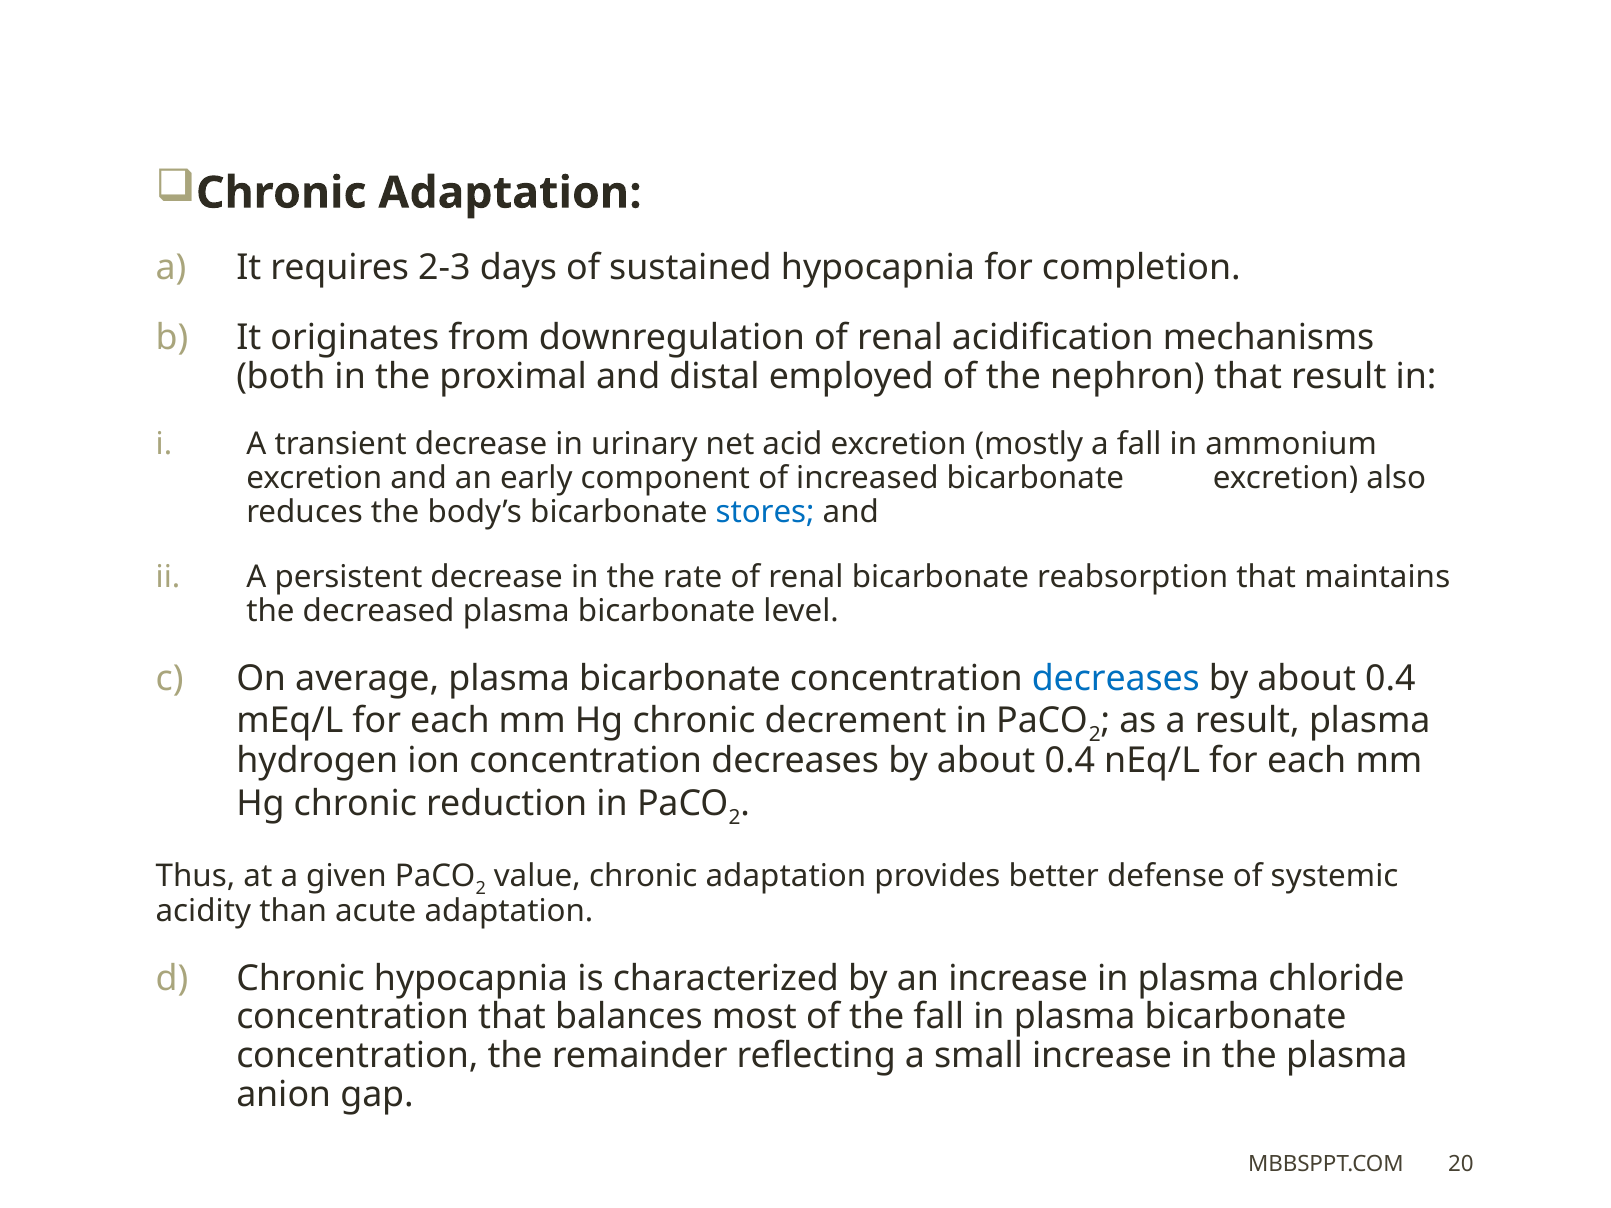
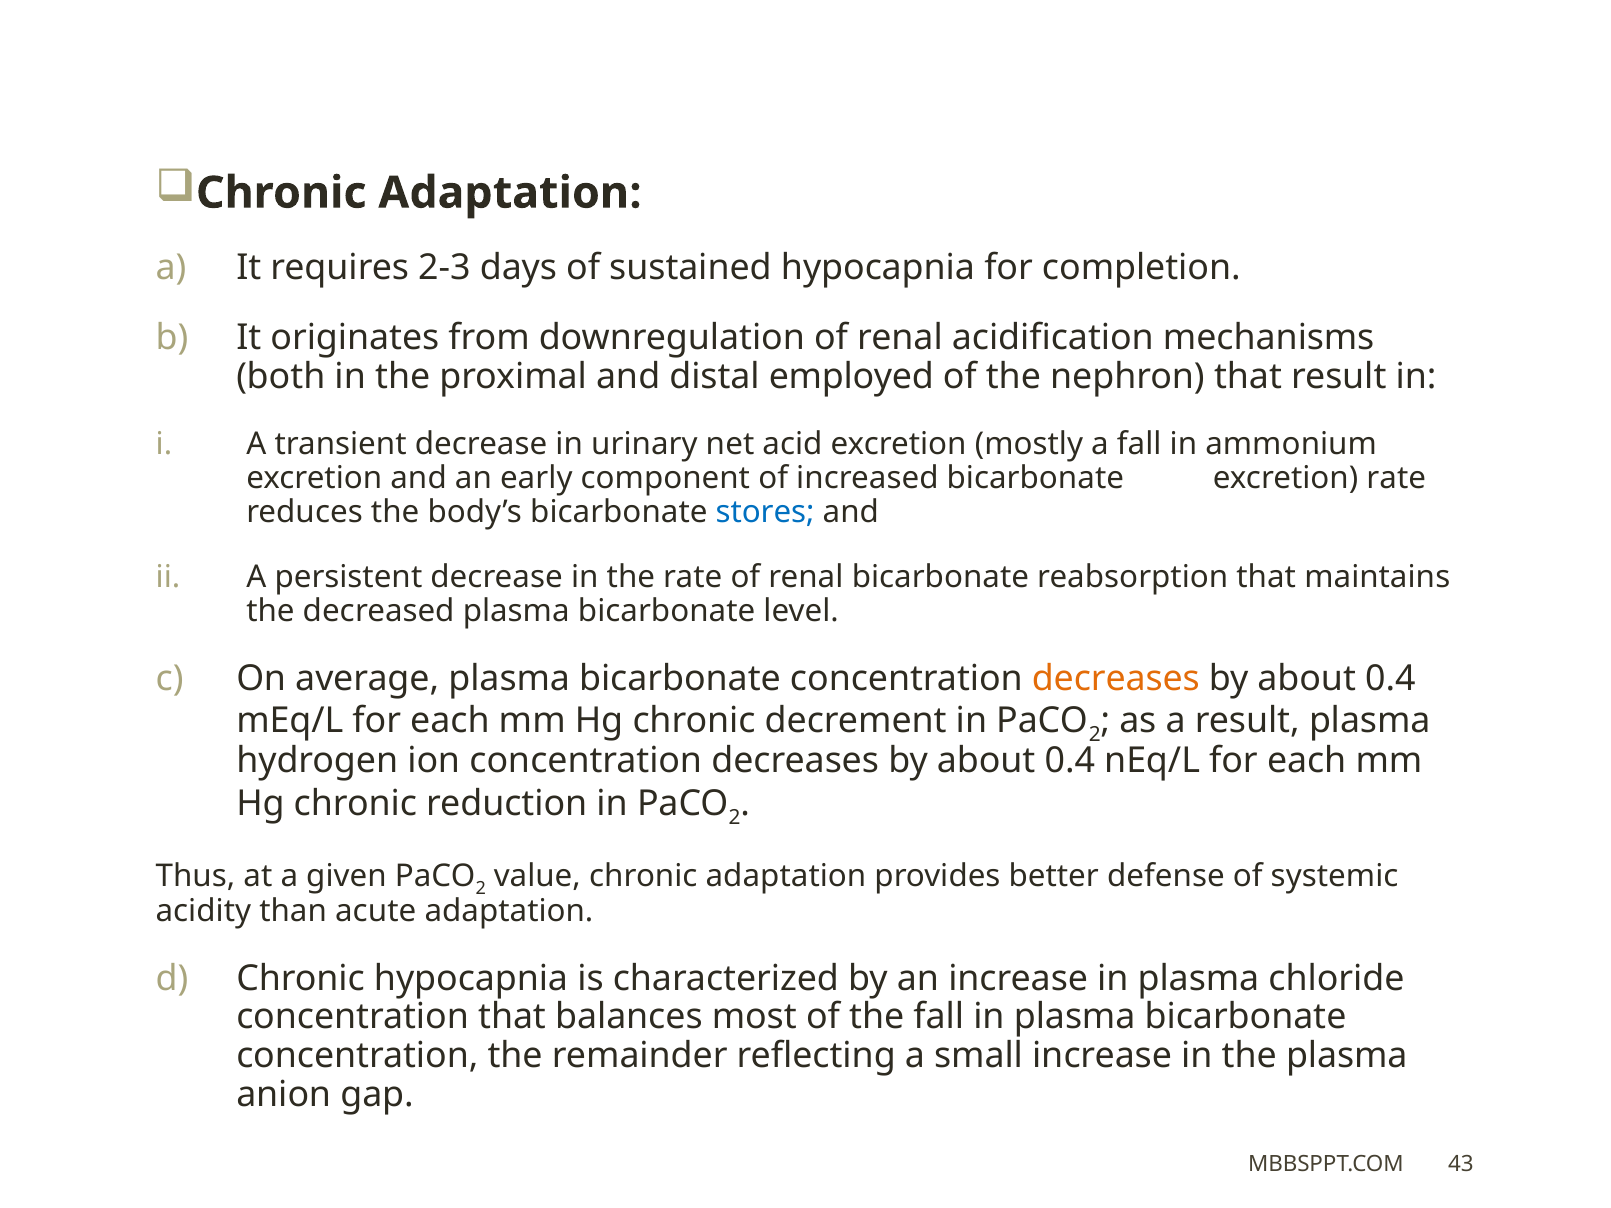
excretion also: also -> rate
decreases at (1116, 678) colour: blue -> orange
20: 20 -> 43
